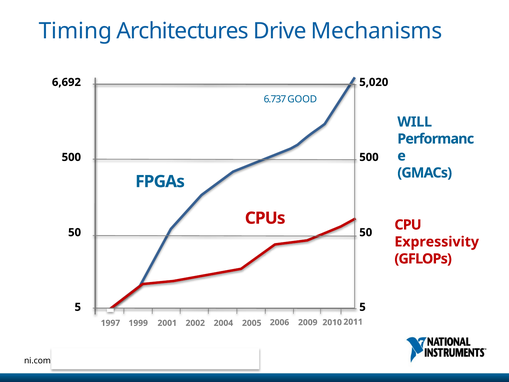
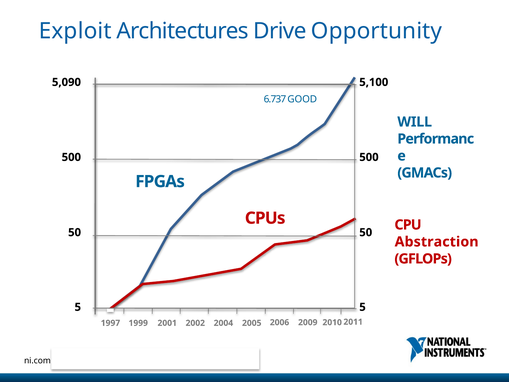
Timing: Timing -> Exploit
Mechanisms: Mechanisms -> Opportunity
6,692: 6,692 -> 5,090
5,020: 5,020 -> 5,100
Expressivity: Expressivity -> Abstraction
